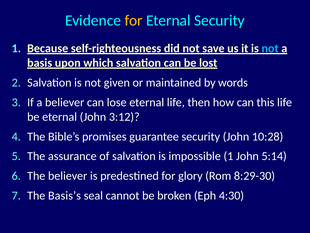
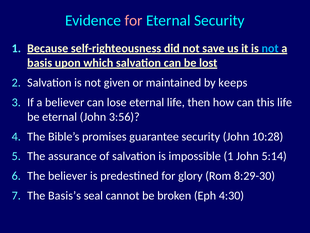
for at (134, 20) colour: yellow -> pink
words: words -> keeps
3:12: 3:12 -> 3:56
